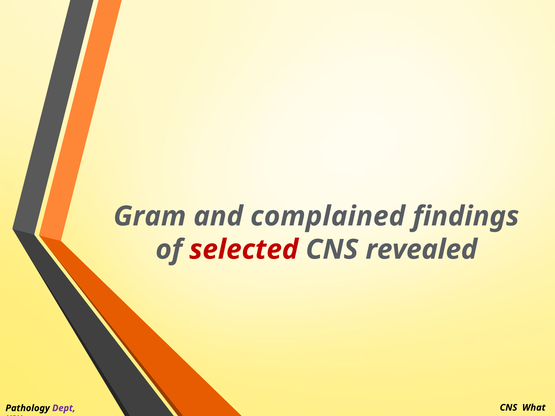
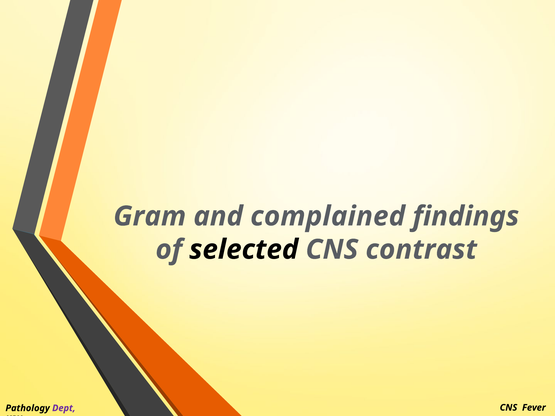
selected colour: red -> black
revealed: revealed -> contrast
What: What -> Fever
